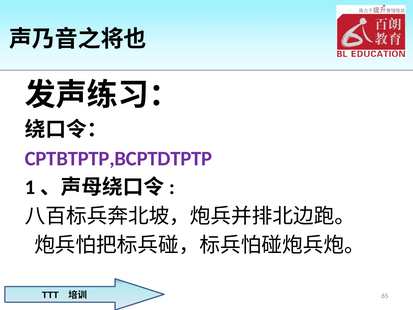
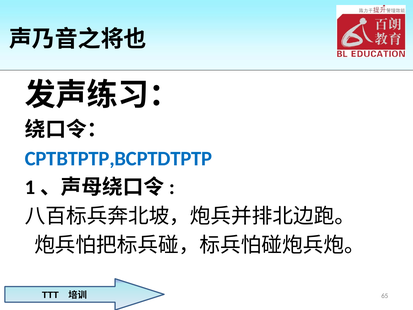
CPTBTPTP,BCPTDTPTP colour: purple -> blue
